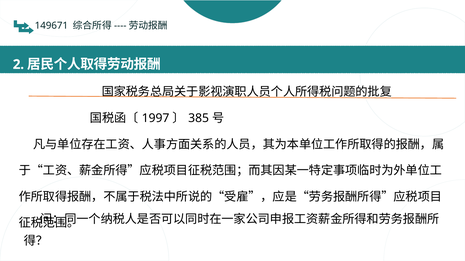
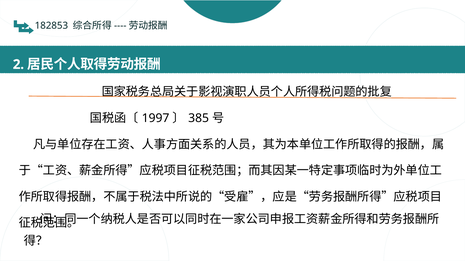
149671: 149671 -> 182853
